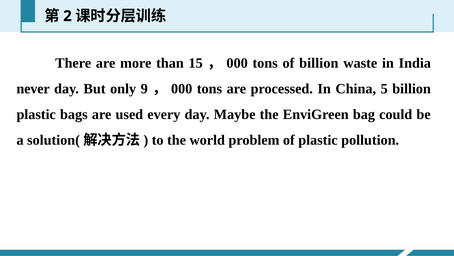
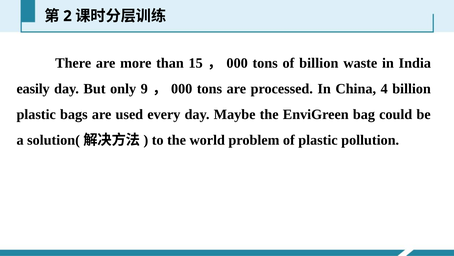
never: never -> easily
5: 5 -> 4
